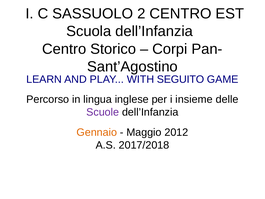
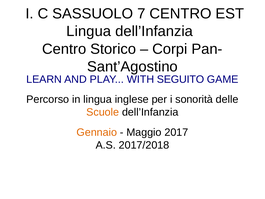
2: 2 -> 7
Scuola at (89, 31): Scuola -> Lingua
insieme: insieme -> sonorità
Scuole colour: purple -> orange
2012: 2012 -> 2017
